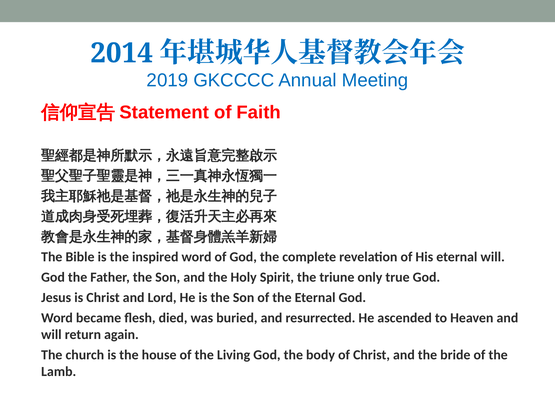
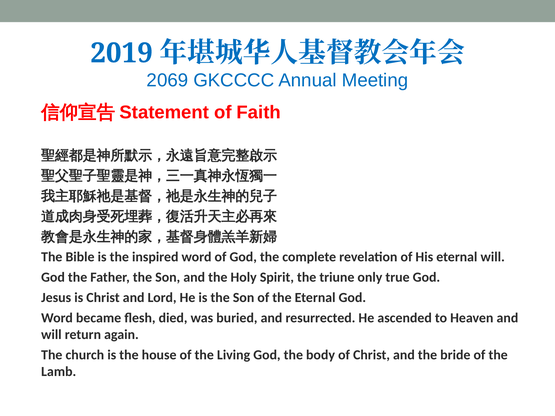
2014: 2014 -> 2019
2019: 2019 -> 2069
